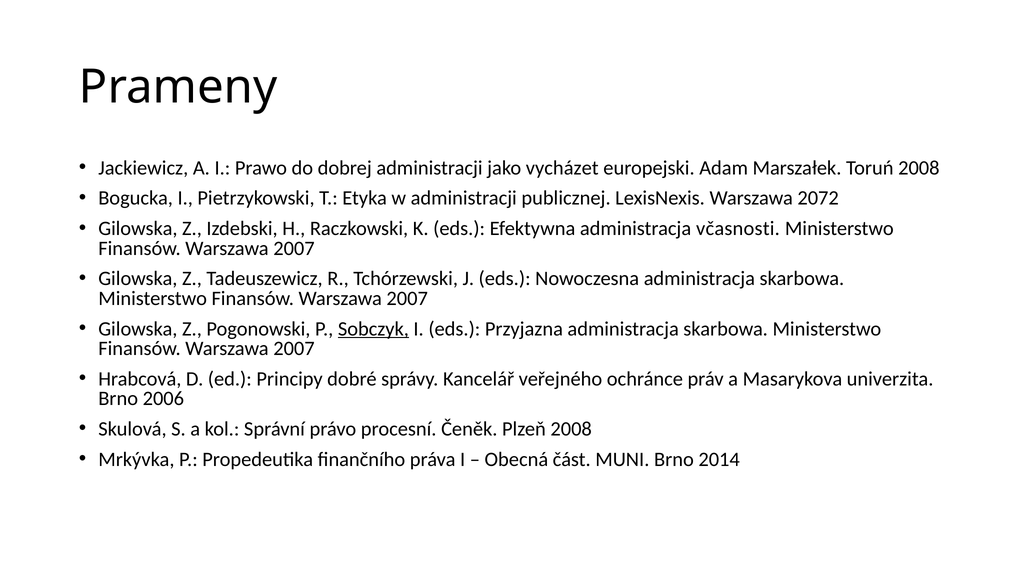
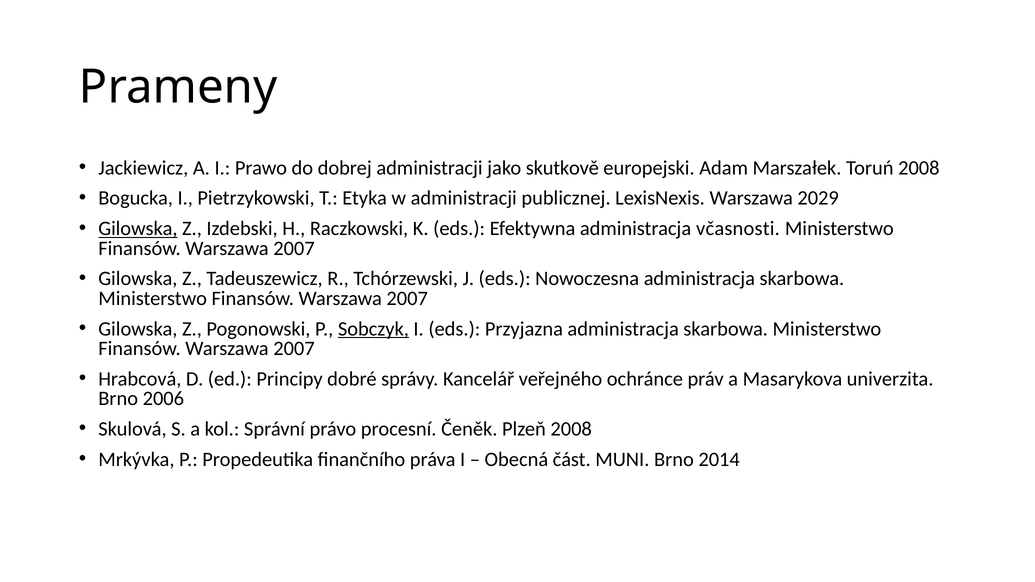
vycházet: vycházet -> skutkově
2072: 2072 -> 2029
Gilowska at (138, 229) underline: none -> present
